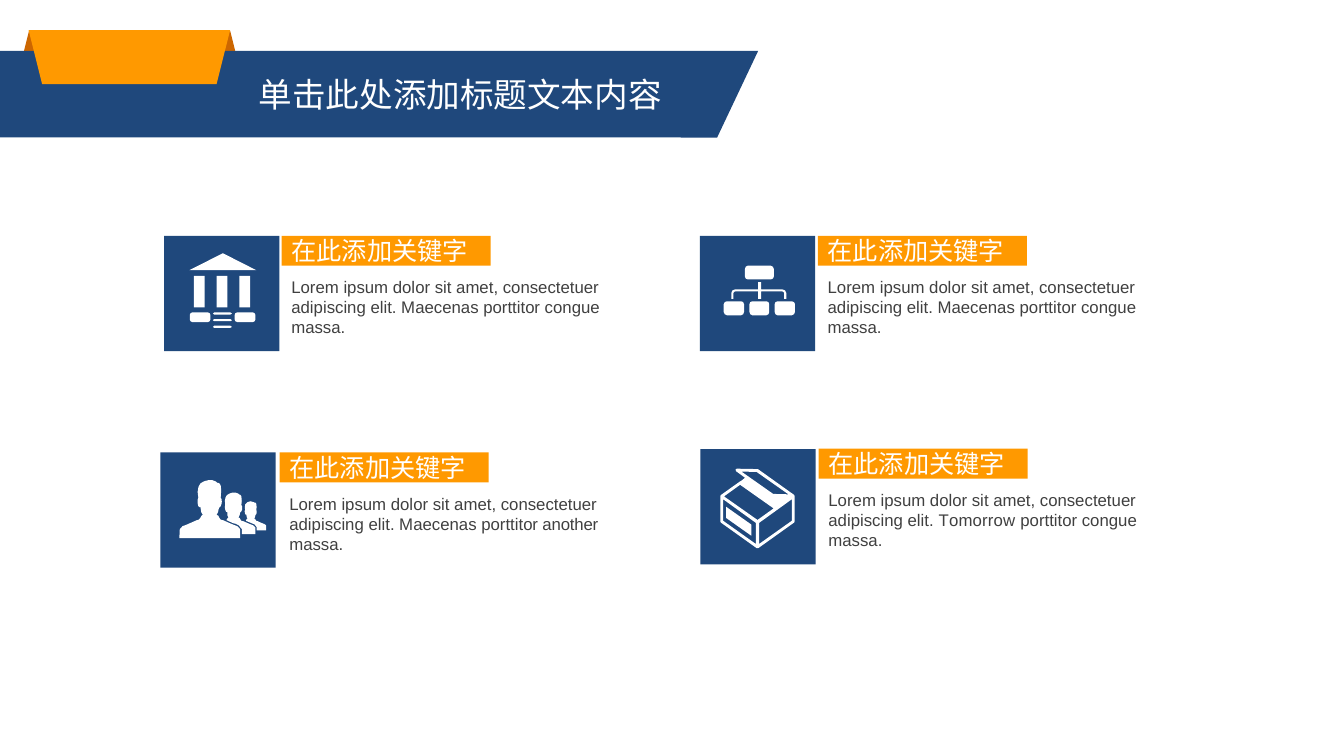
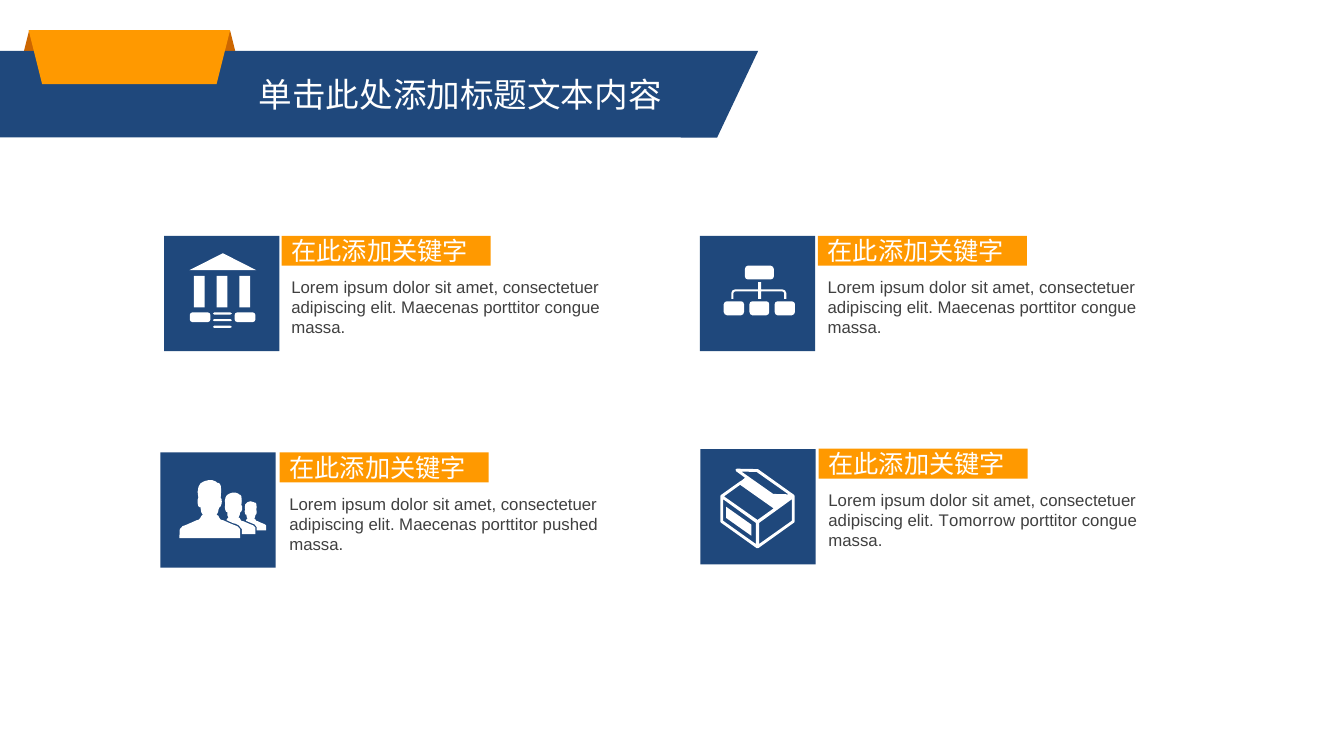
another: another -> pushed
